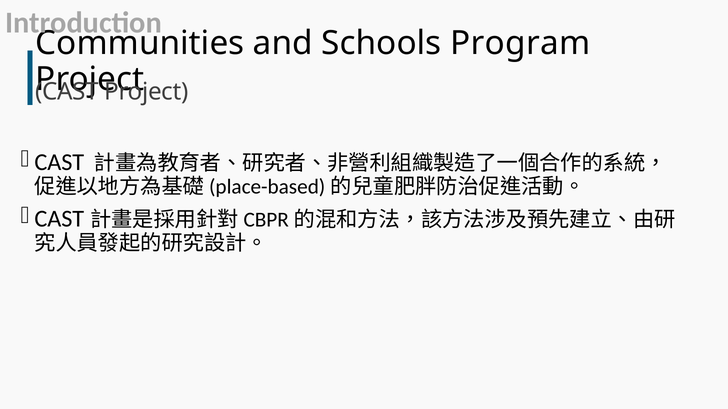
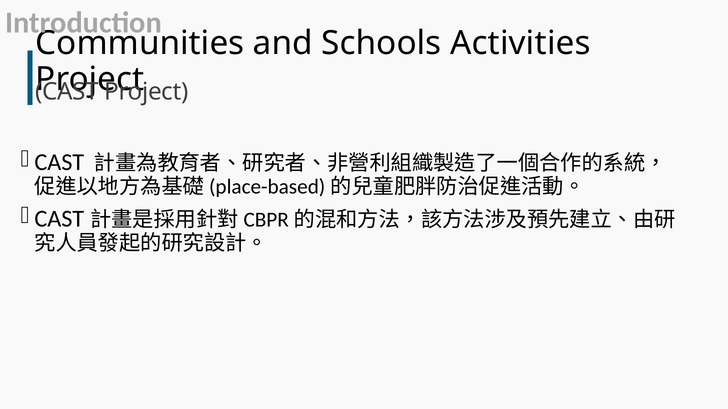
Program: Program -> Activities
